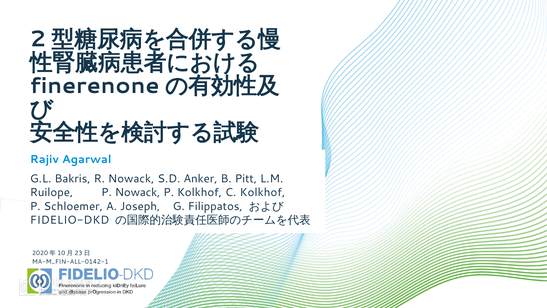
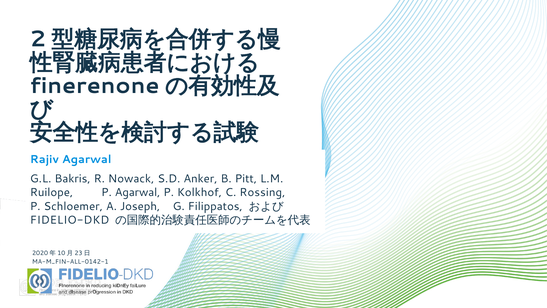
P Nowack: Nowack -> Agarwal
C Kolkhof: Kolkhof -> Rossing
